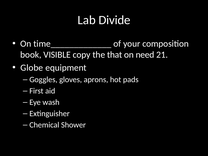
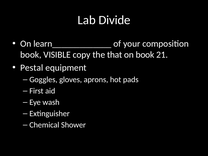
time_____________: time_____________ -> learn_____________
on need: need -> book
Globe: Globe -> Pestal
